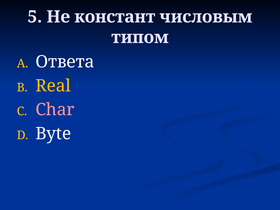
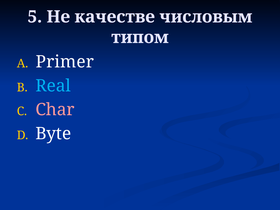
констант: констант -> качестве
Ответа: Ответа -> Primer
Real colour: yellow -> light blue
